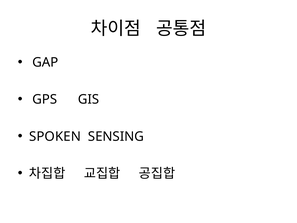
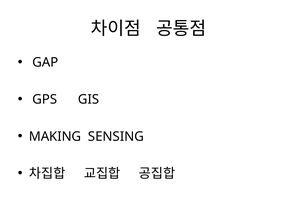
SPOKEN: SPOKEN -> MAKING
